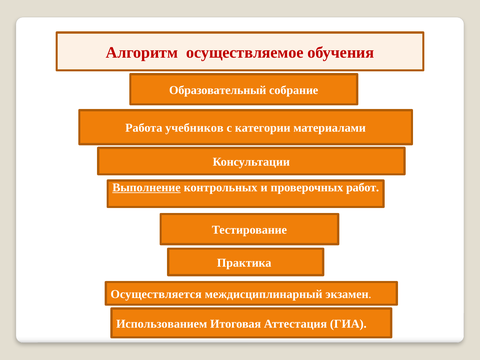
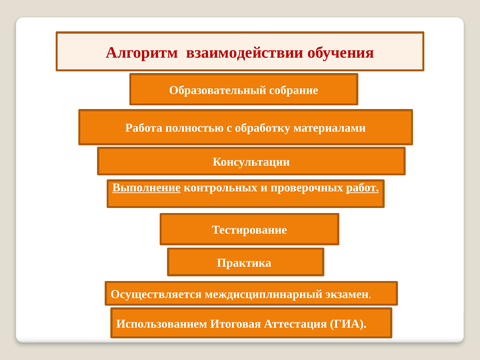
осуществляемое: осуществляемое -> взаимодействии
учебников: учебников -> полностью
категории: категории -> обработку
работ underline: none -> present
